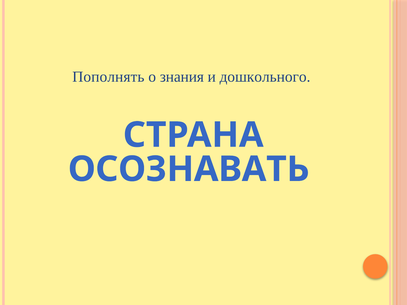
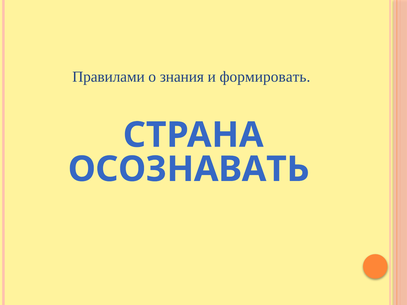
Пополнять: Пополнять -> Правилами
дошкольного: дошкольного -> формировать
